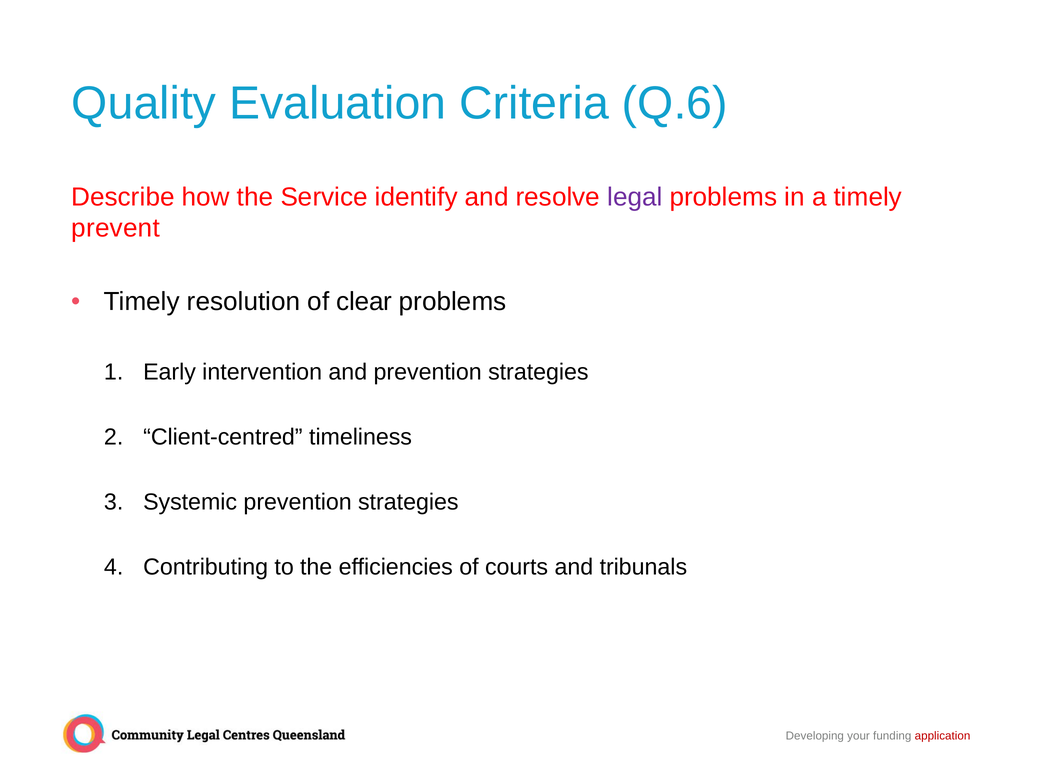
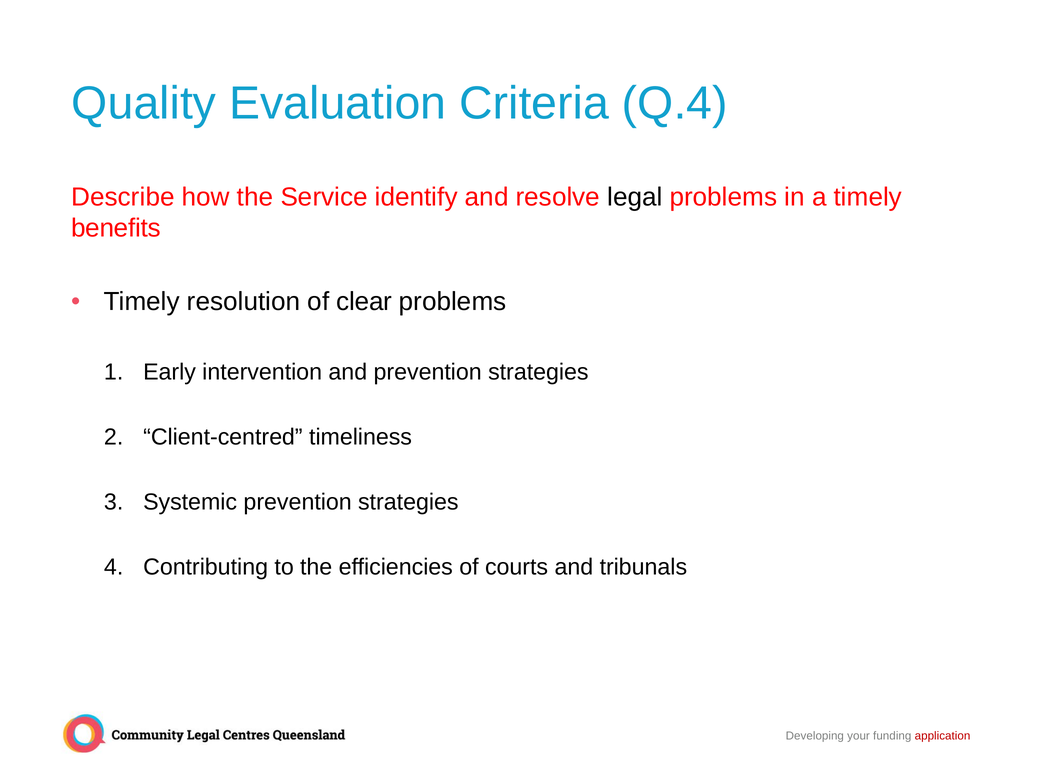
Q.6: Q.6 -> Q.4
legal colour: purple -> black
prevent: prevent -> benefits
